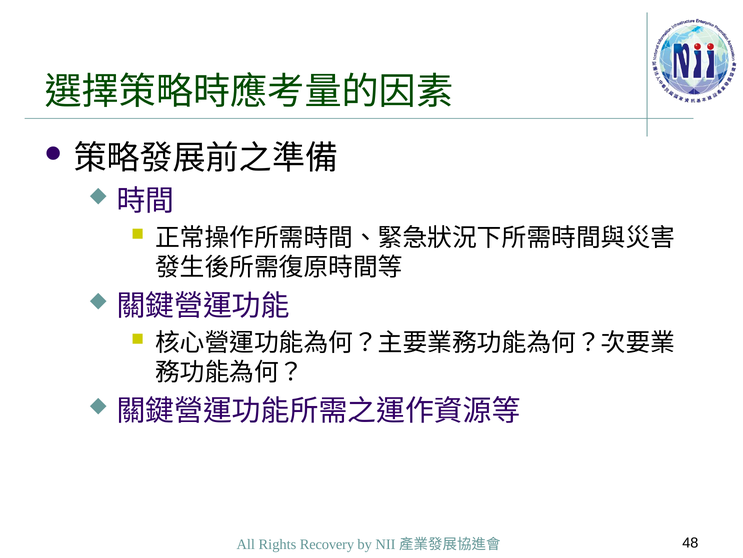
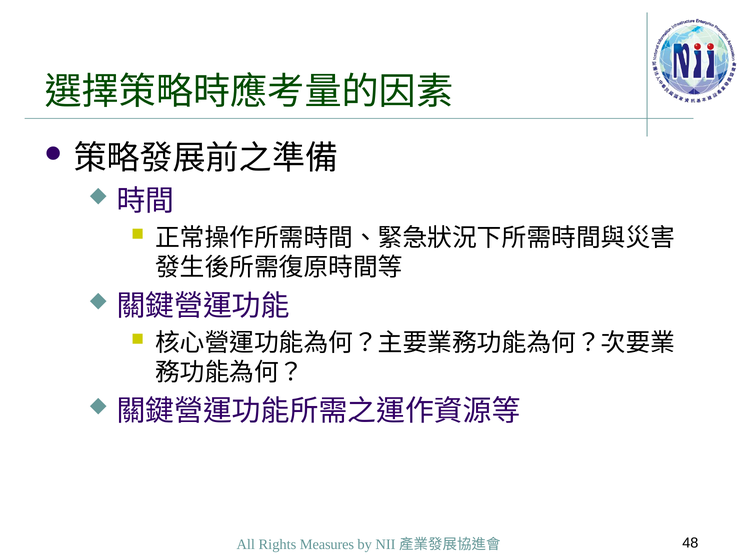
Recovery: Recovery -> Measures
